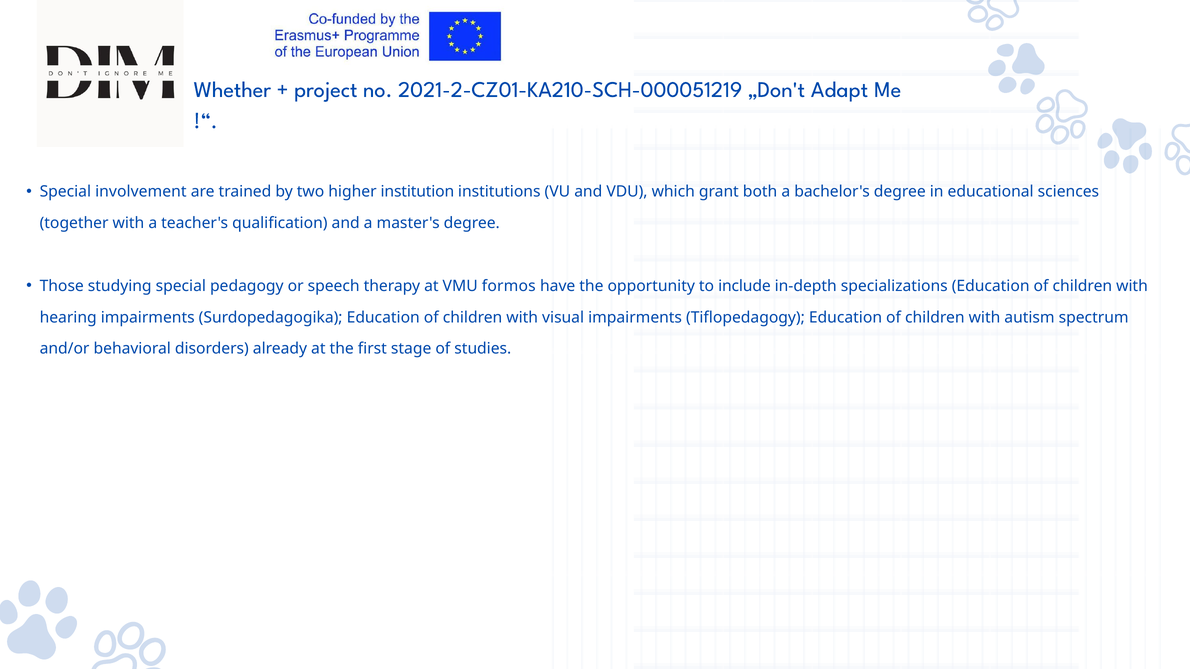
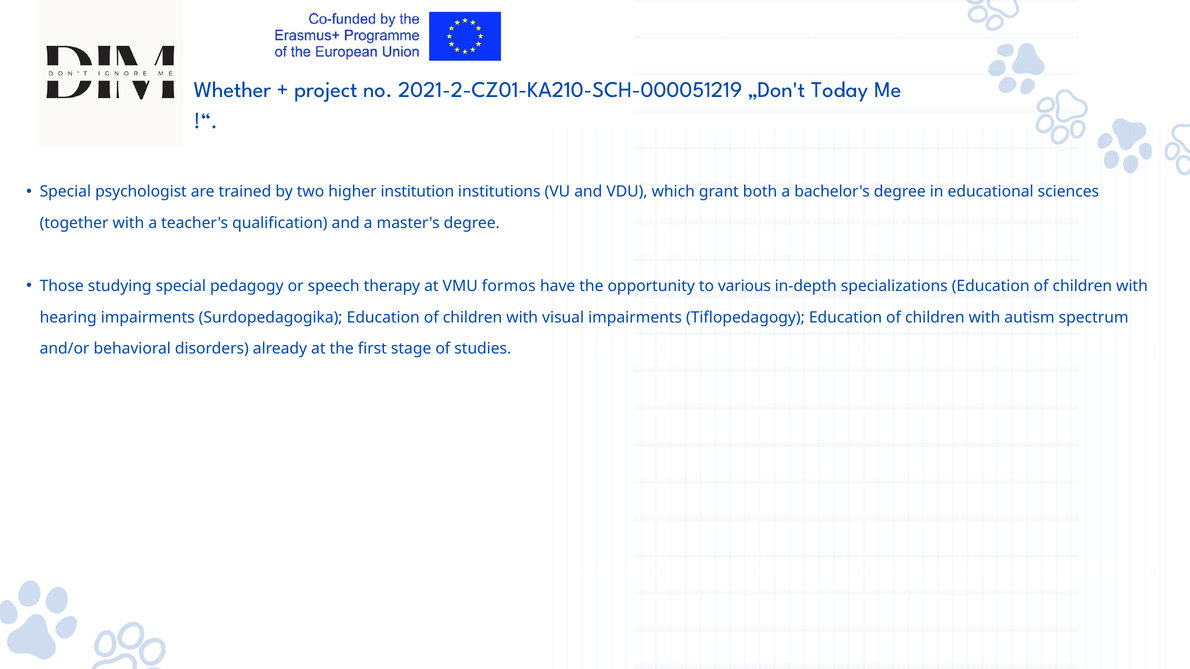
Adapt: Adapt -> Today
involvement: involvement -> psychologist
include: include -> various
